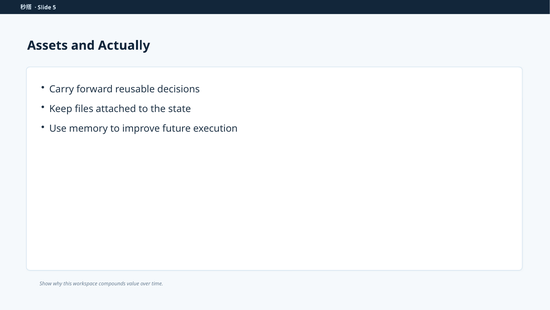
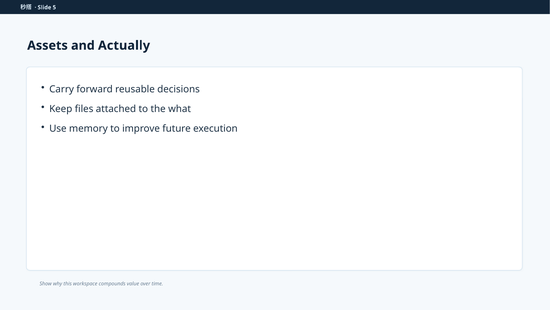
state: state -> what
